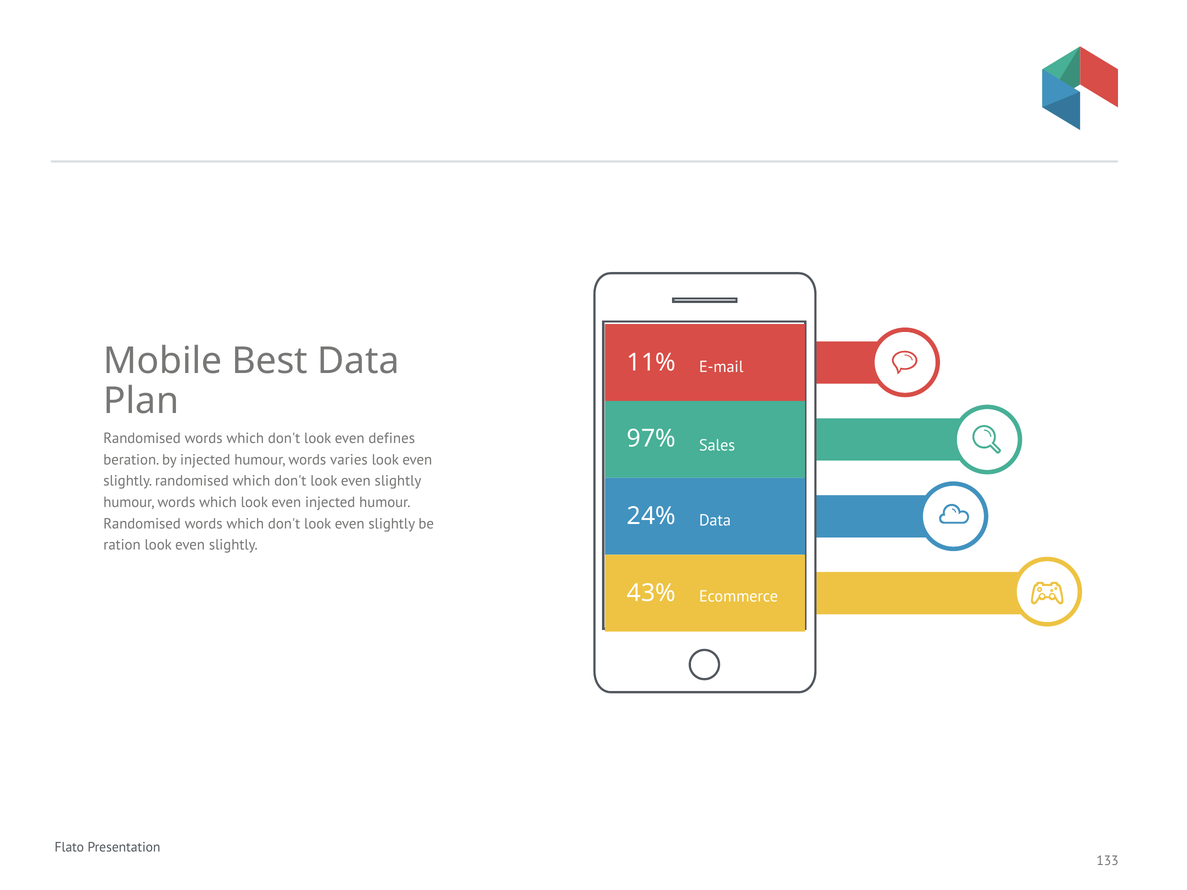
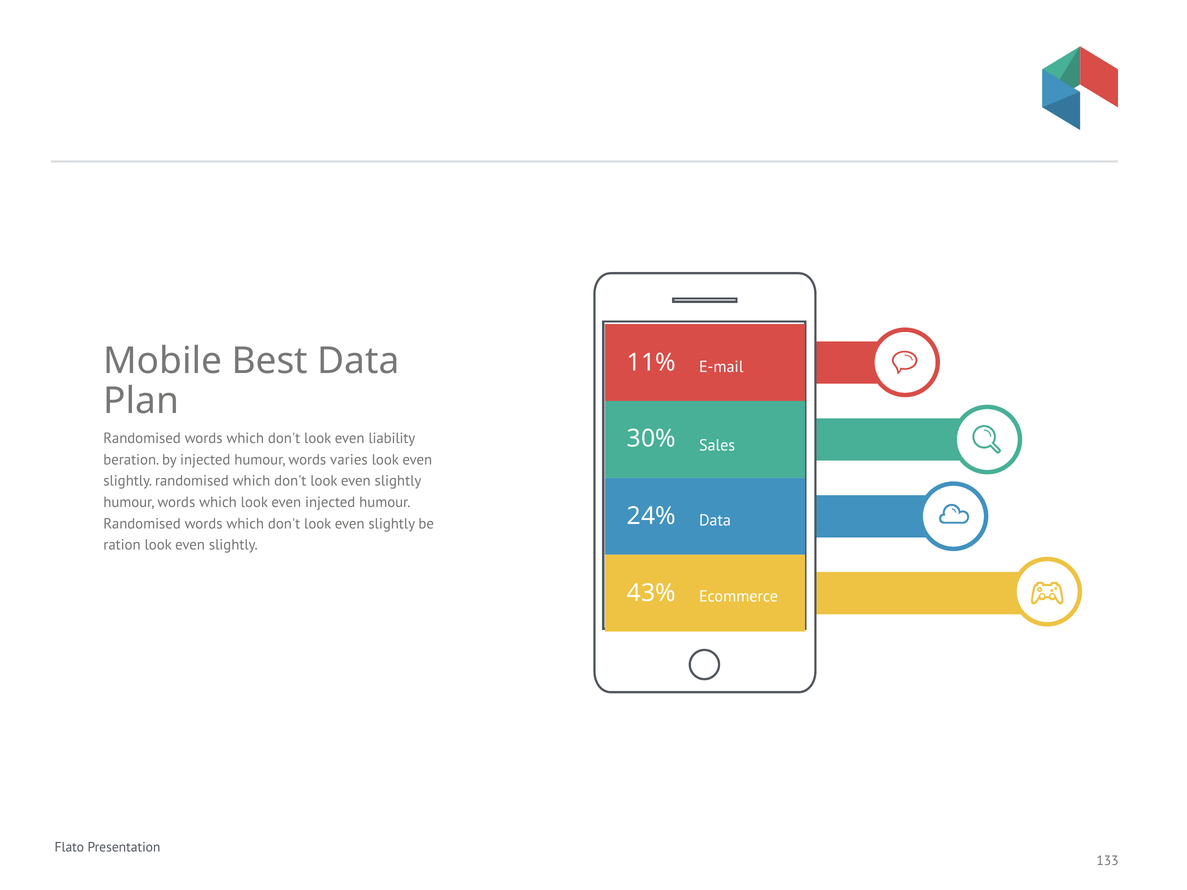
97%: 97% -> 30%
defines: defines -> liability
